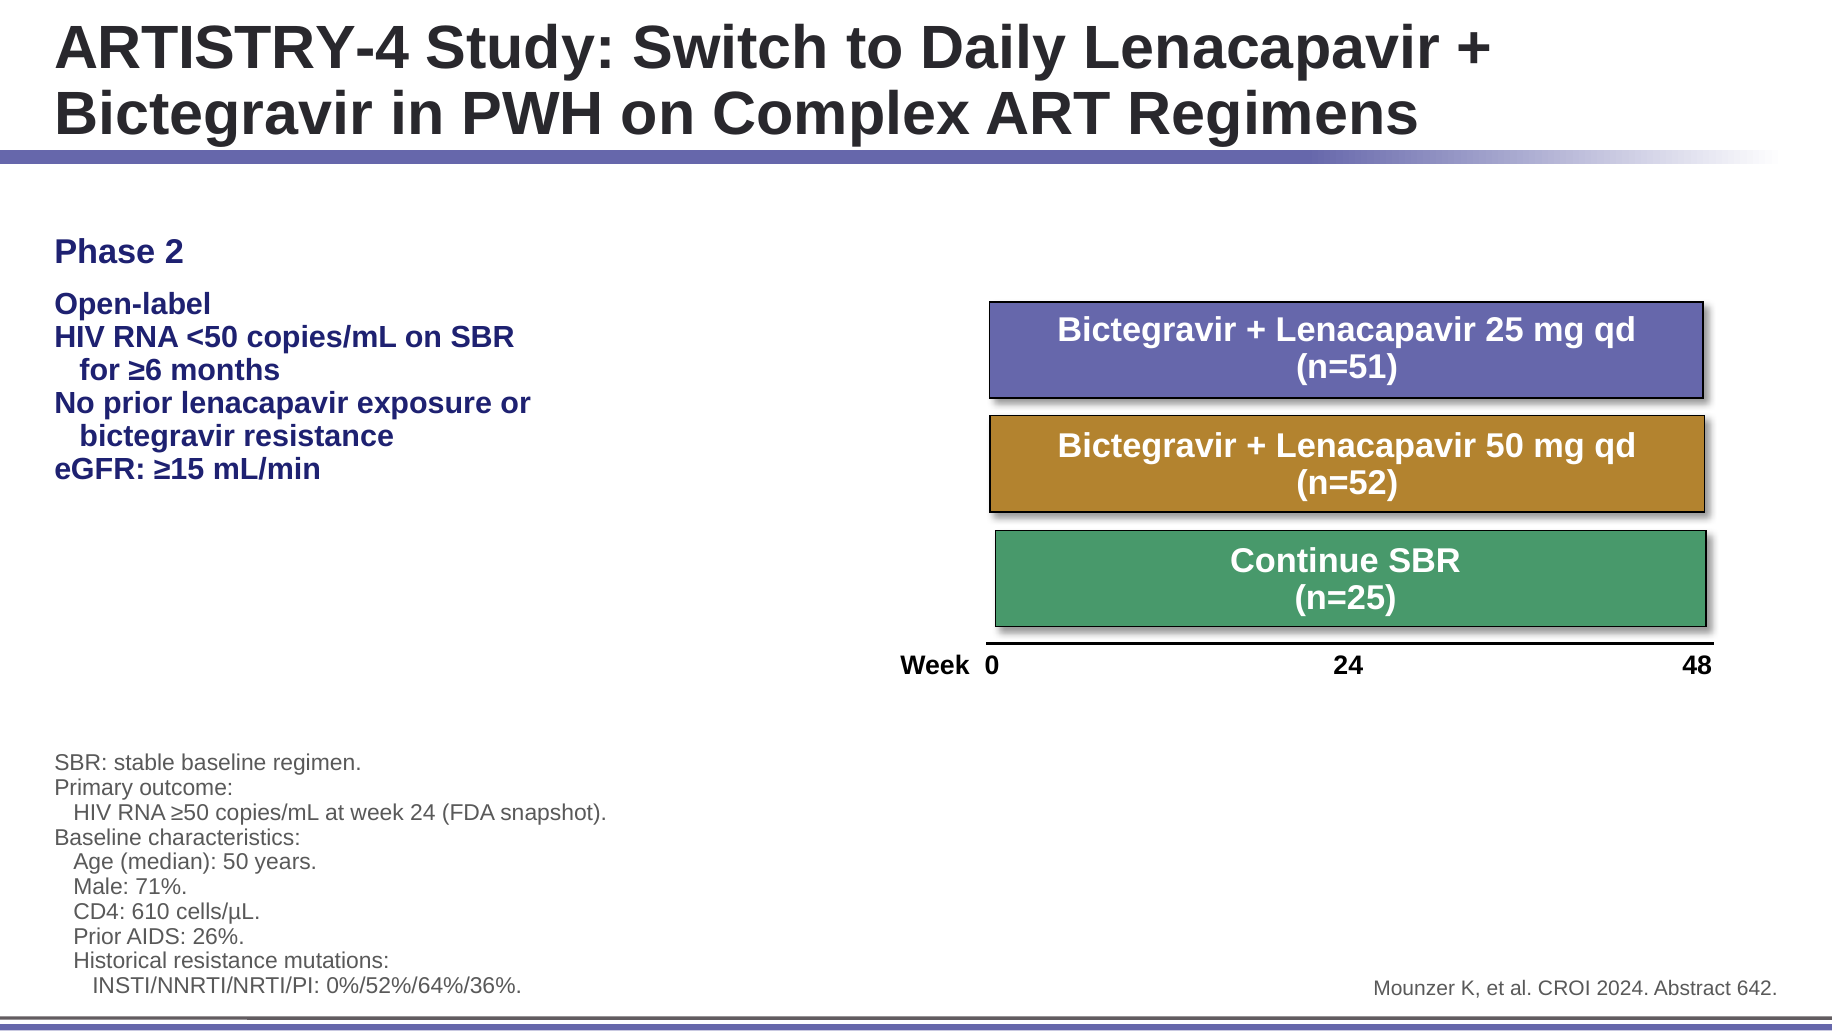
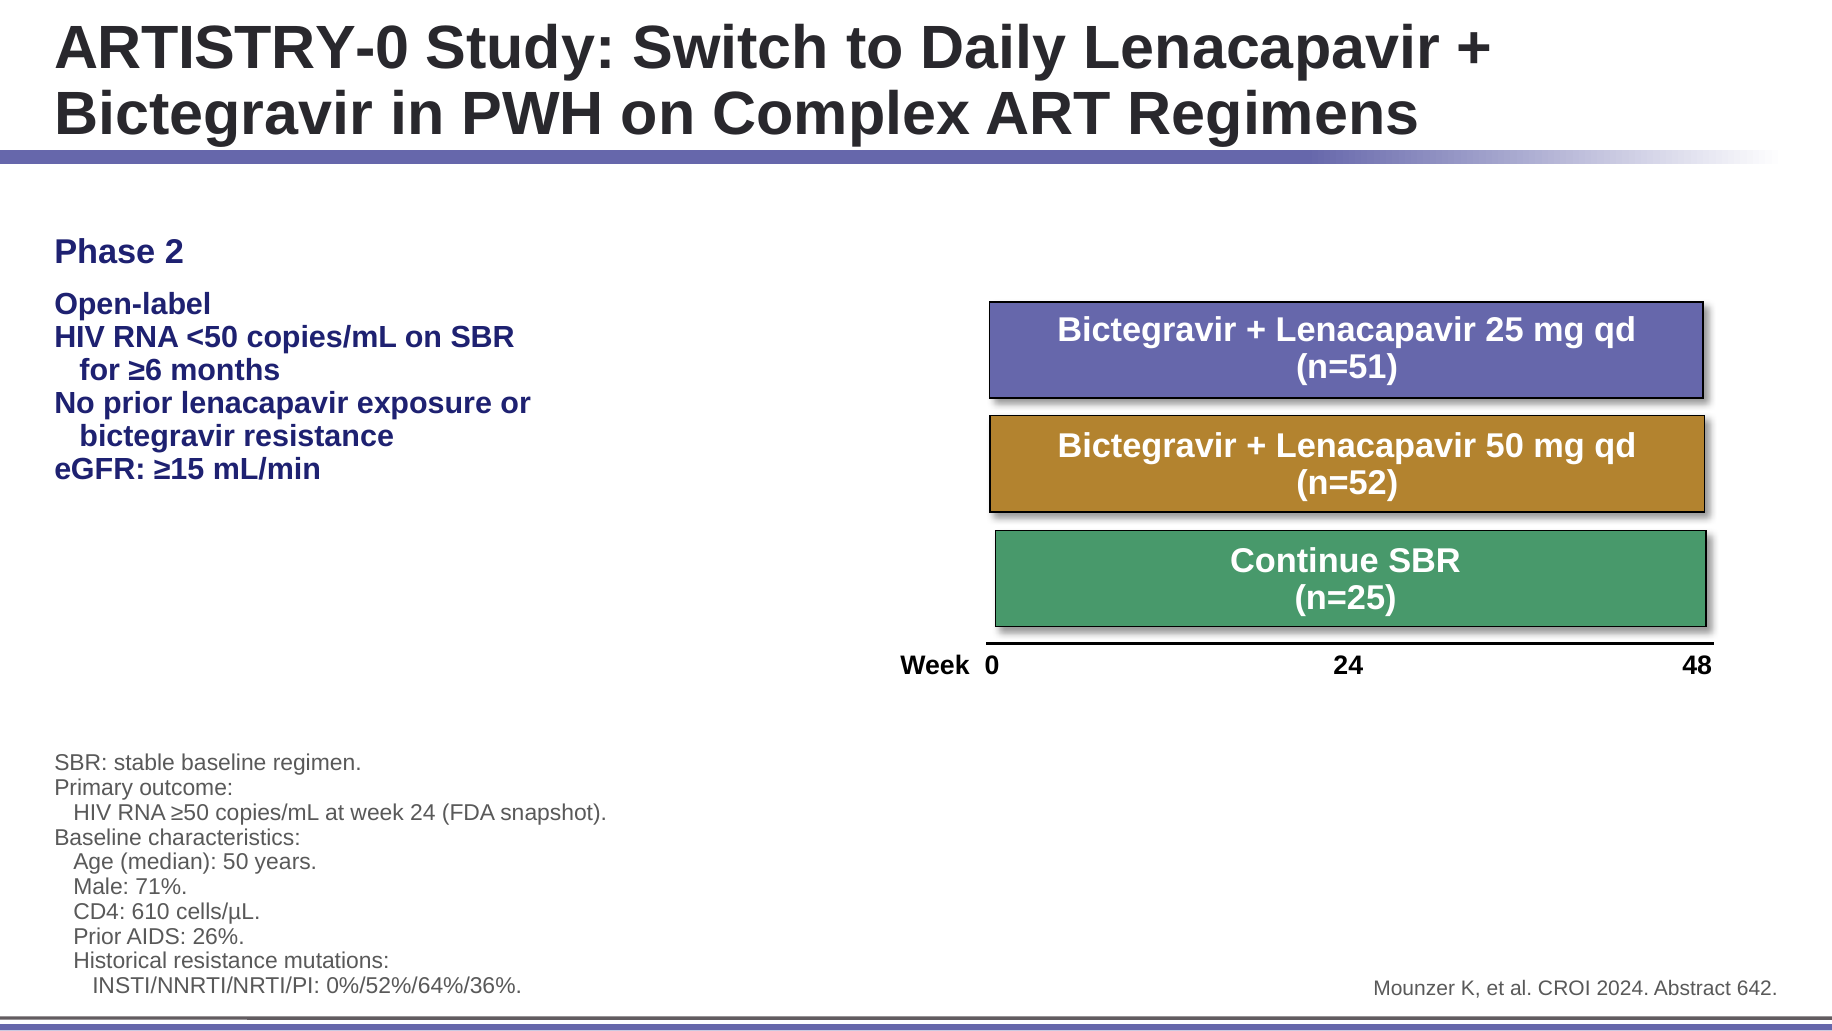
ARTISTRY-4: ARTISTRY-4 -> ARTISTRY-0
